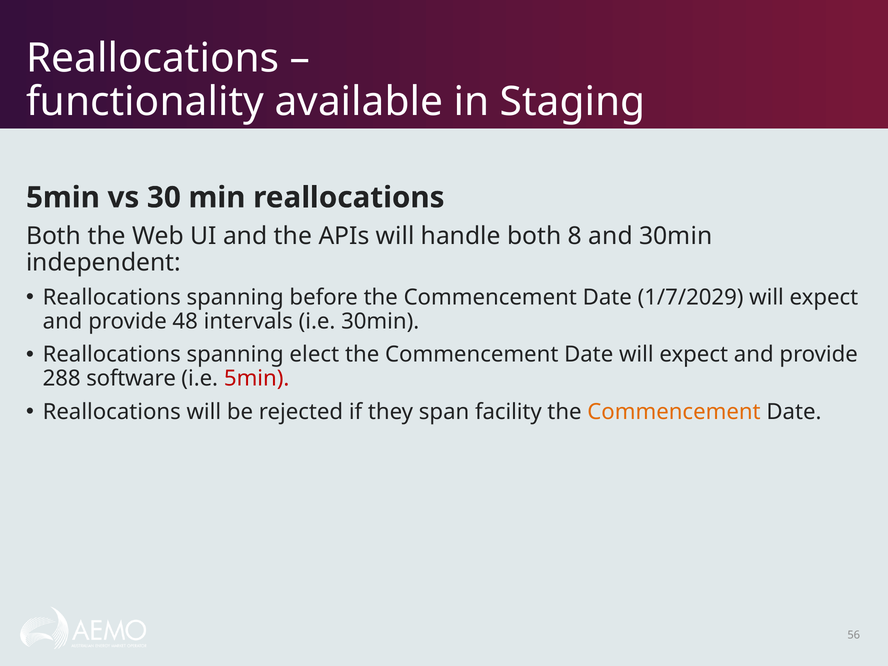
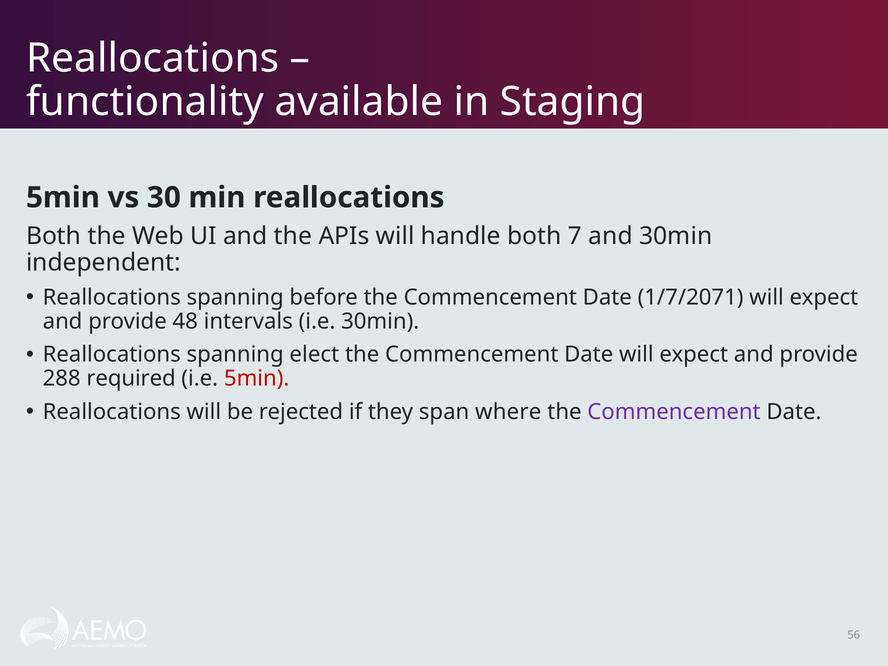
8: 8 -> 7
1/7/2029: 1/7/2029 -> 1/7/2071
software: software -> required
facility: facility -> where
Commencement at (674, 412) colour: orange -> purple
